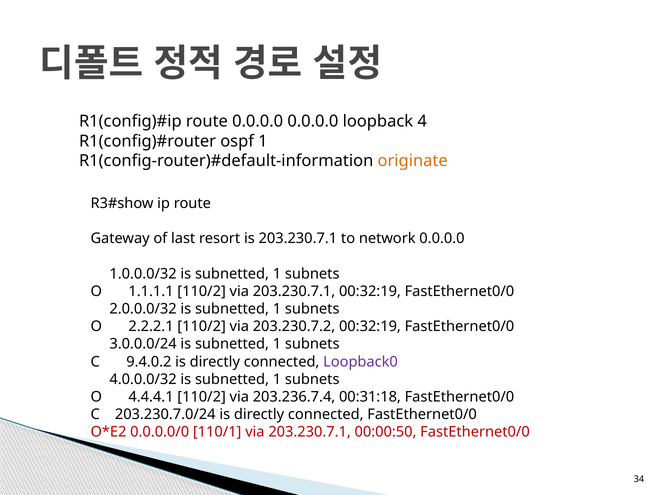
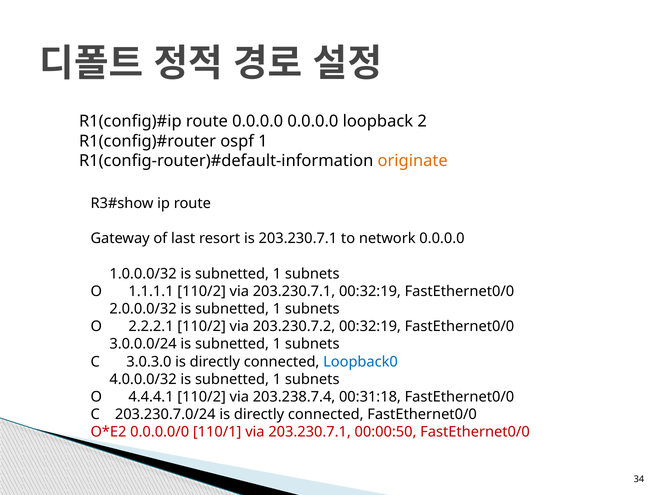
4: 4 -> 2
9.4.0.2: 9.4.0.2 -> 3.0.3.0
Loopback0 colour: purple -> blue
203.236.7.4: 203.236.7.4 -> 203.238.7.4
